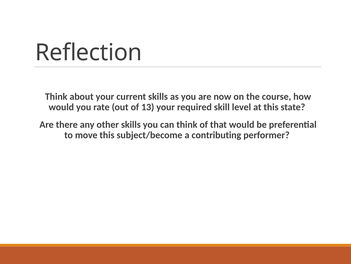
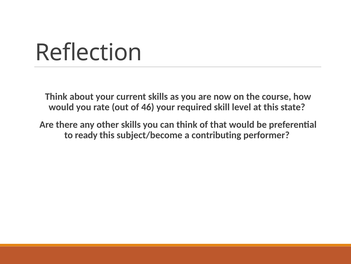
13: 13 -> 46
move: move -> ready
